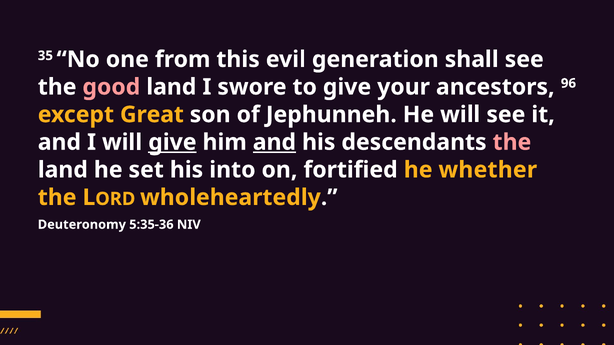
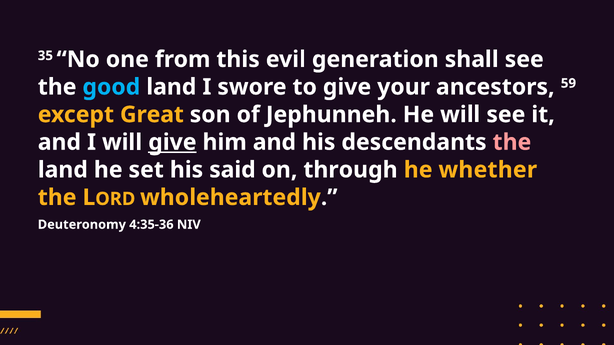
good colour: pink -> light blue
96: 96 -> 59
and at (274, 142) underline: present -> none
into: into -> said
fortified: fortified -> through
5:35-36: 5:35-36 -> 4:35-36
